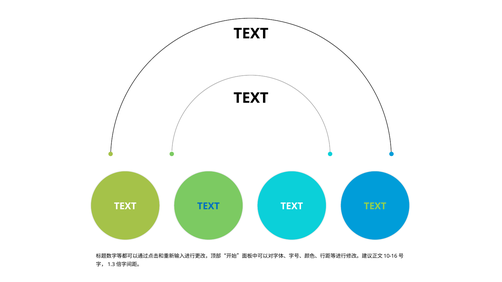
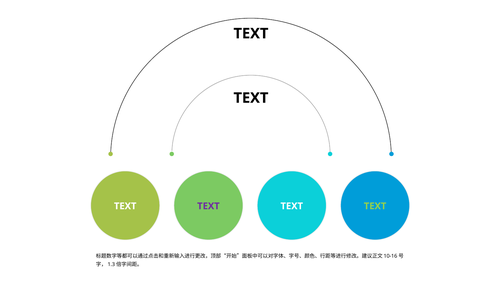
TEXT at (208, 206) colour: blue -> purple
